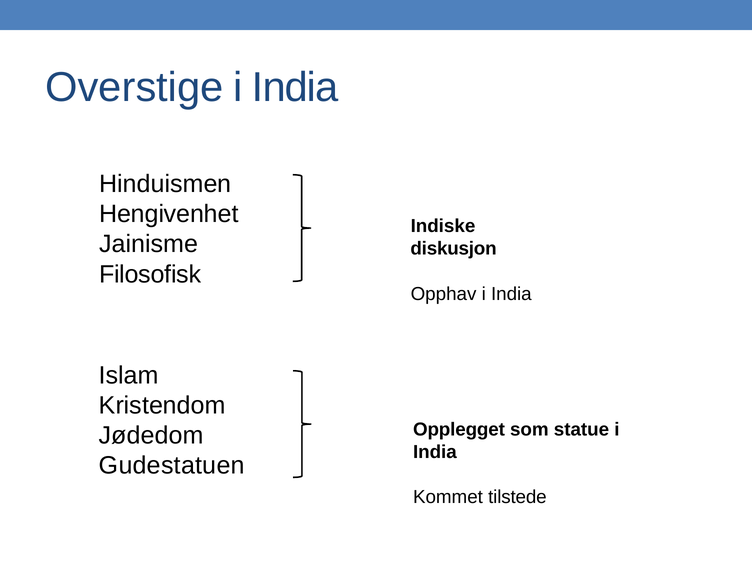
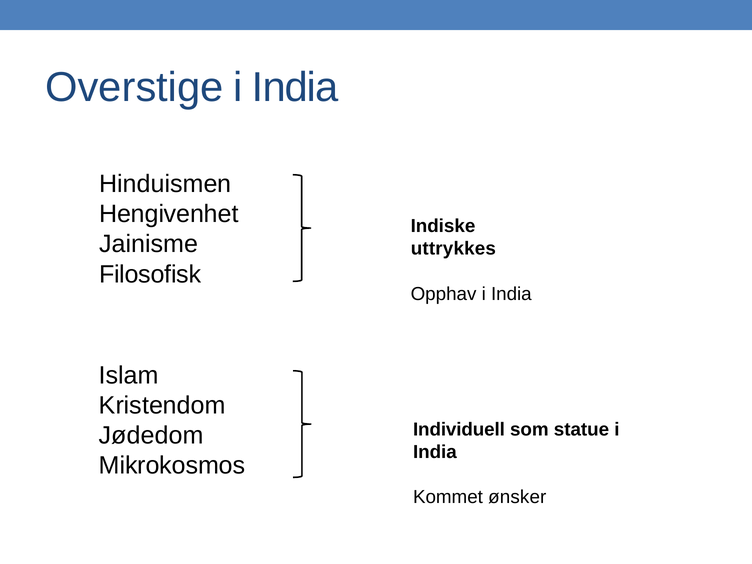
diskusjon: diskusjon -> uttrykkes
Opplegget: Opplegget -> Individuell
Gudestatuen: Gudestatuen -> Mikrokosmos
tilstede: tilstede -> ønsker
